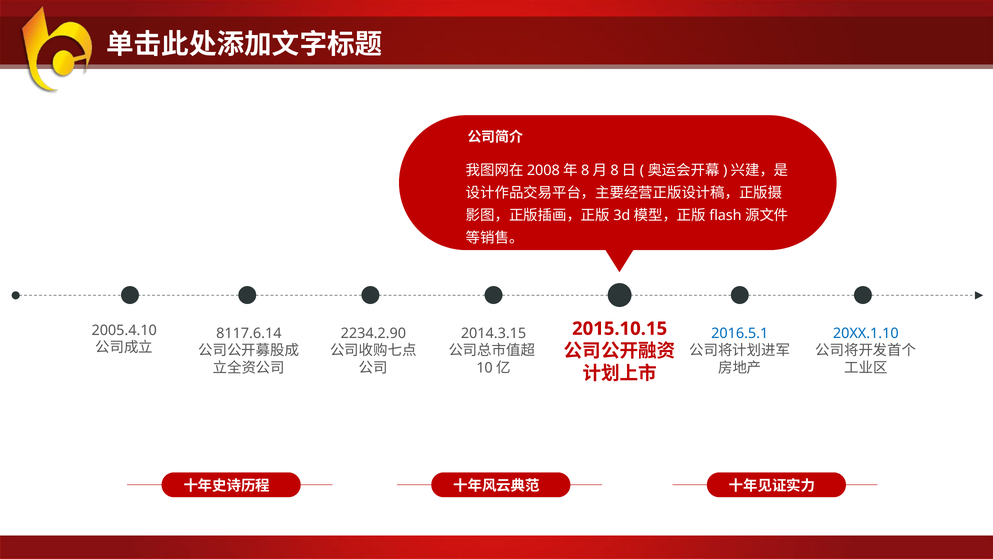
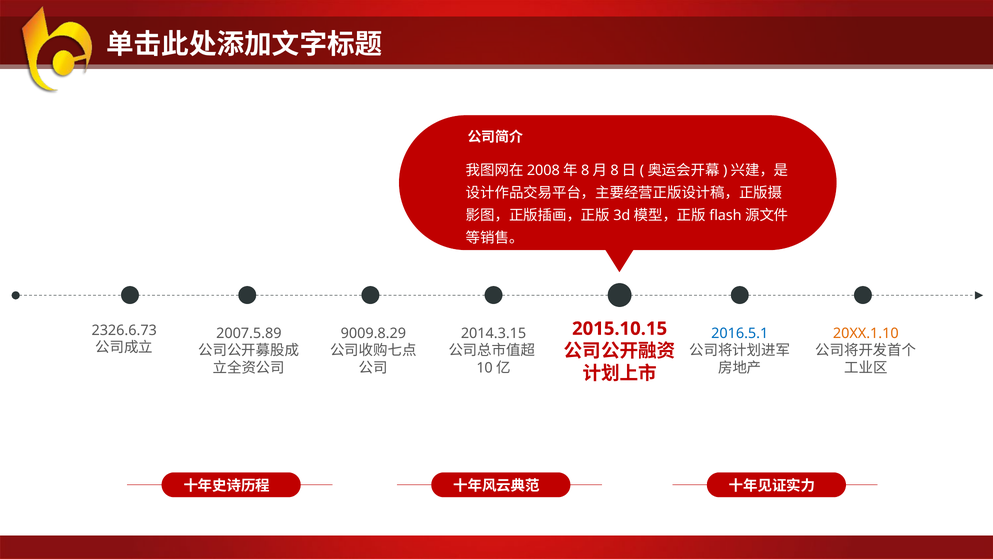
2005.4.10: 2005.4.10 -> 2326.6.73
8117.6.14: 8117.6.14 -> 2007.5.89
2234.2.90: 2234.2.90 -> 9009.8.29
20XX.1.10 colour: blue -> orange
